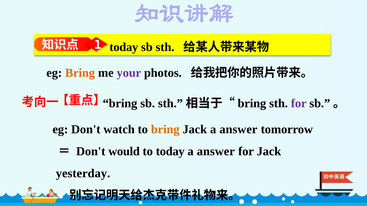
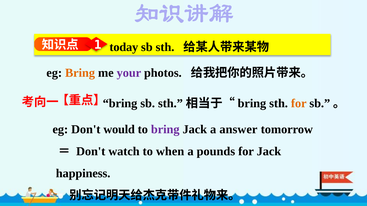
for at (299, 104) colour: purple -> orange
watch: watch -> would
bring at (165, 130) colour: orange -> purple
would: would -> watch
to today: today -> when
answer at (216, 152): answer -> pounds
yesterday: yesterday -> happiness
